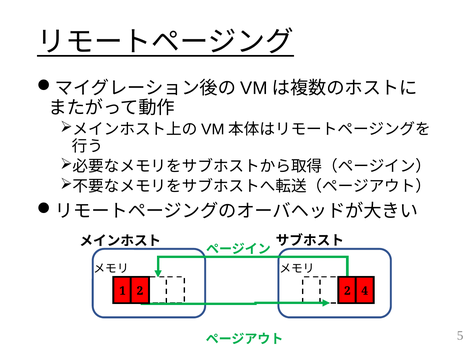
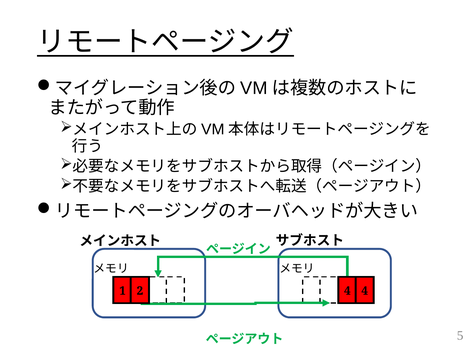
1 2: 2 -> 4
